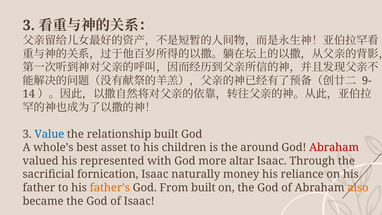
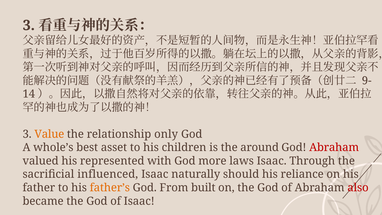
Value colour: blue -> orange
relationship built: built -> only
altar: altar -> laws
fornication: fornication -> influenced
money: money -> should
also colour: orange -> red
